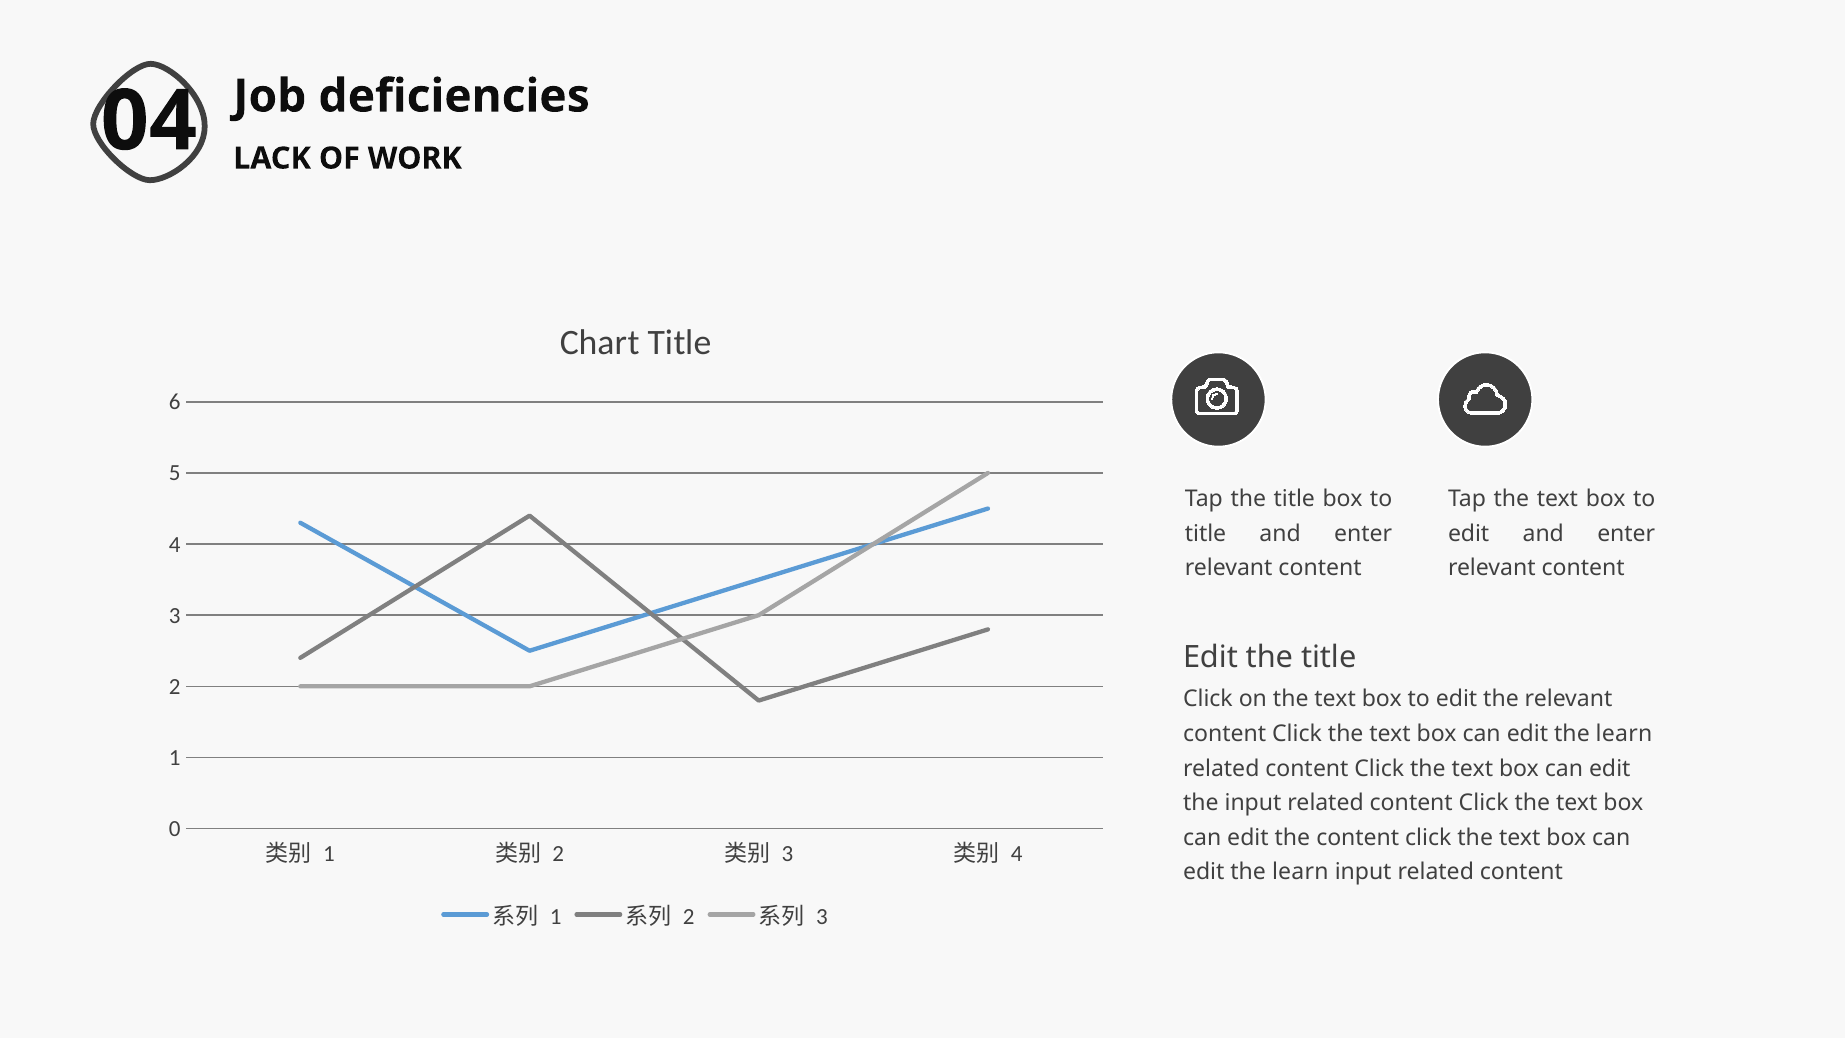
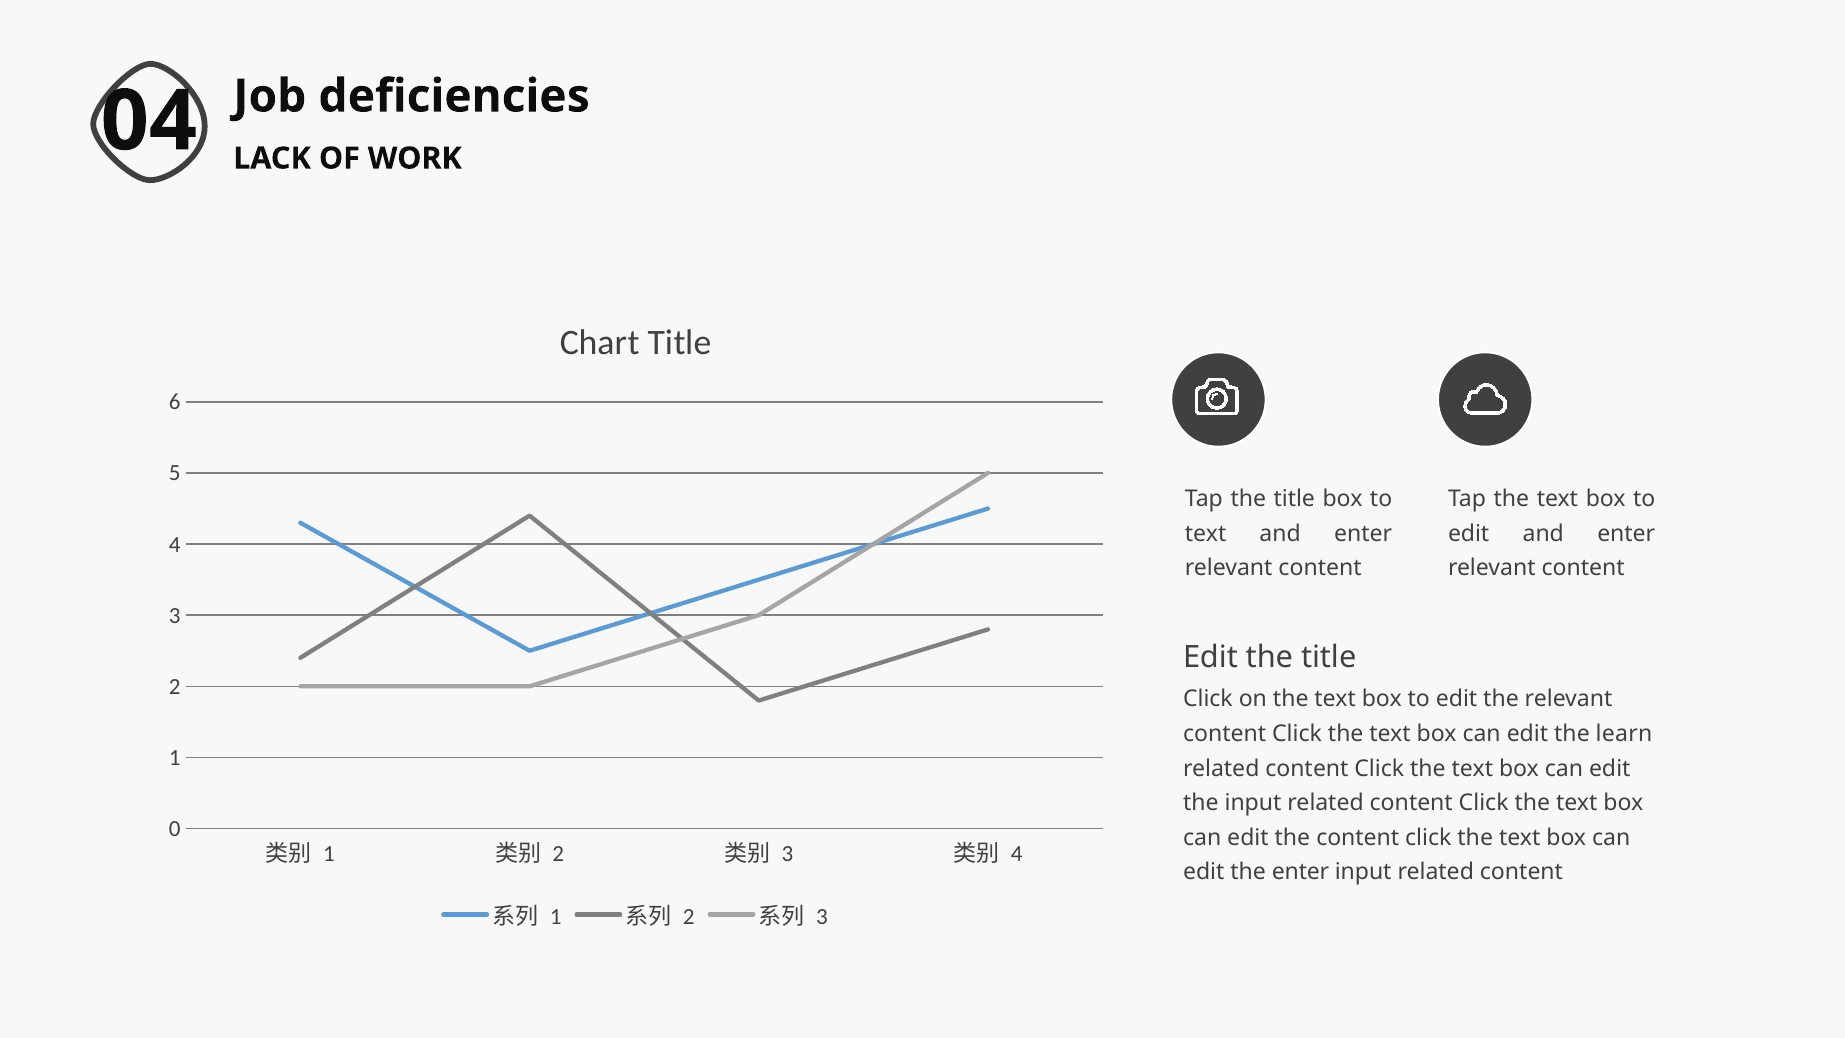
title at (1206, 533): title -> text
learn at (1300, 872): learn -> enter
